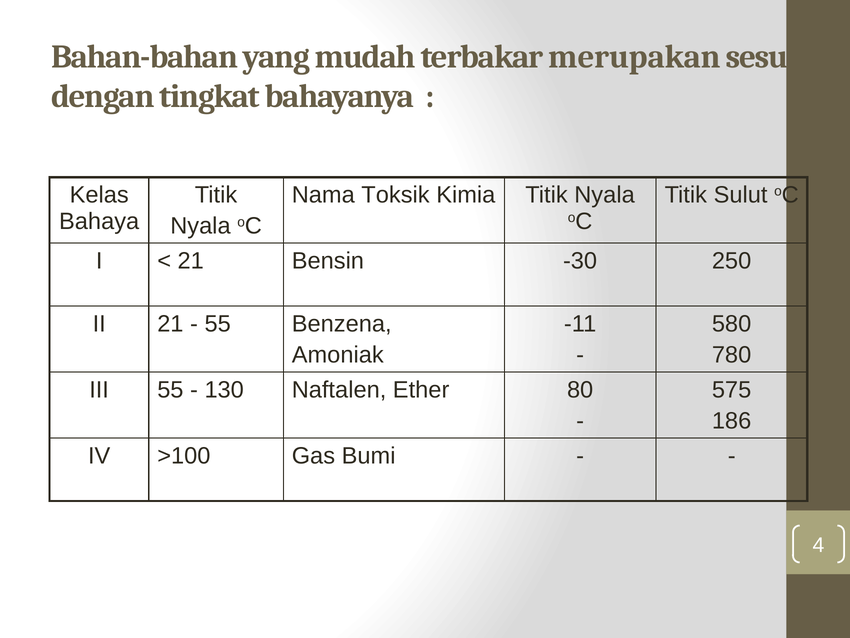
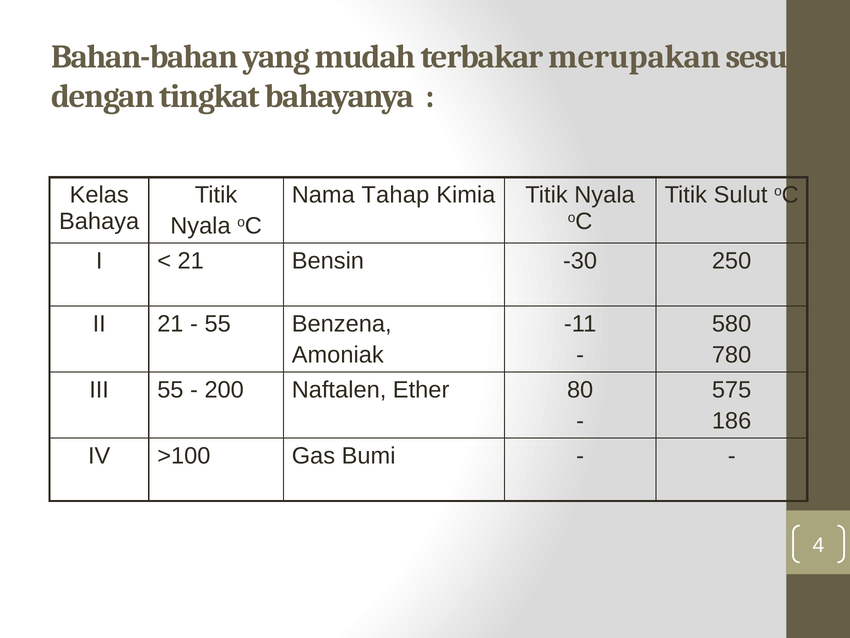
Toksik: Toksik -> Tahap
130: 130 -> 200
